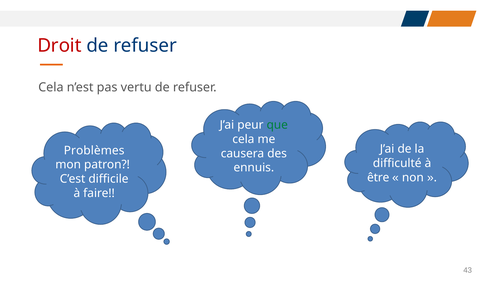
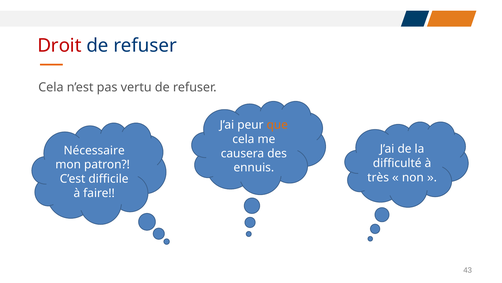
que colour: green -> orange
Problèmes: Problèmes -> Nécessaire
être: être -> très
